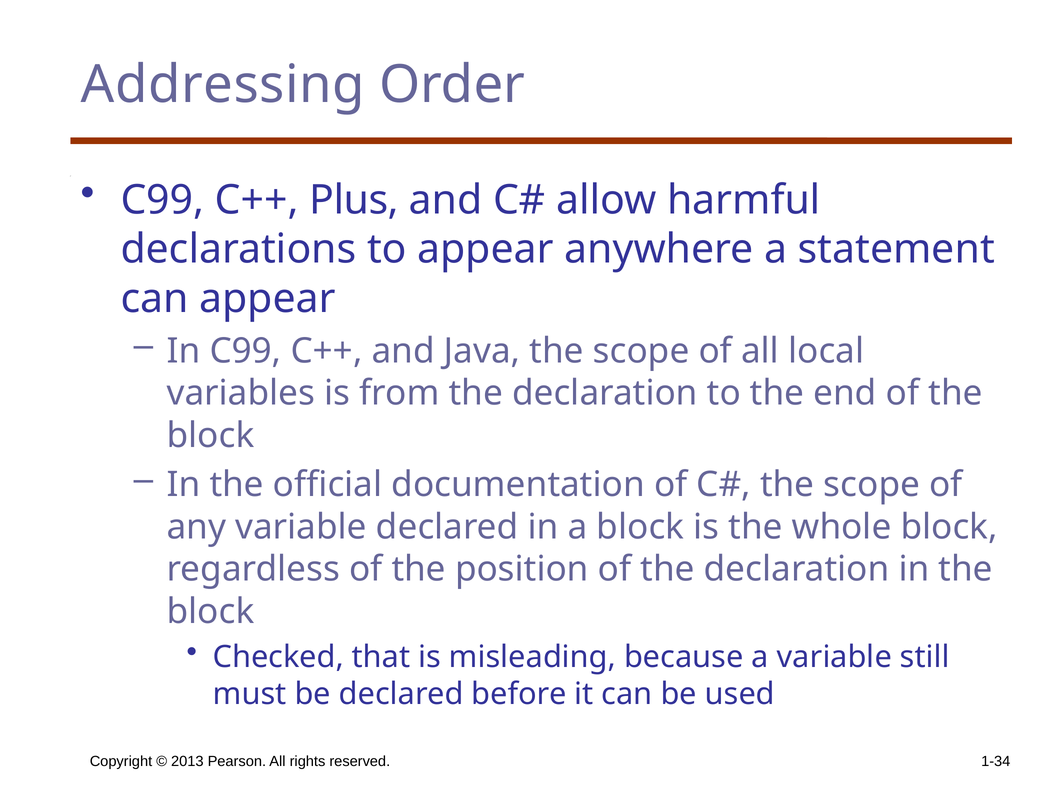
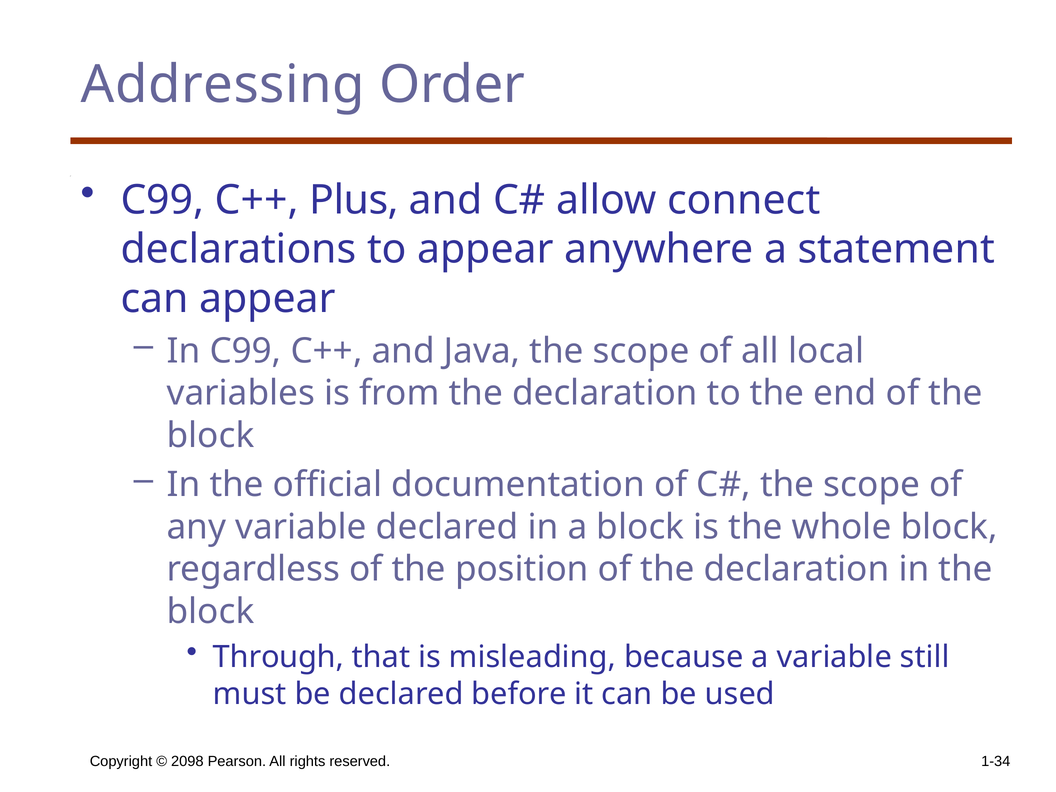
harmful: harmful -> connect
Checked: Checked -> Through
2013: 2013 -> 2098
